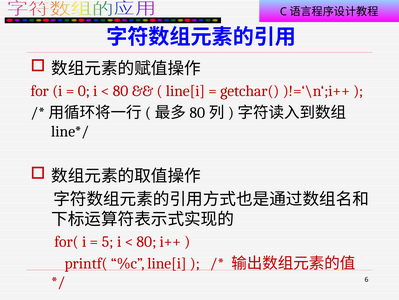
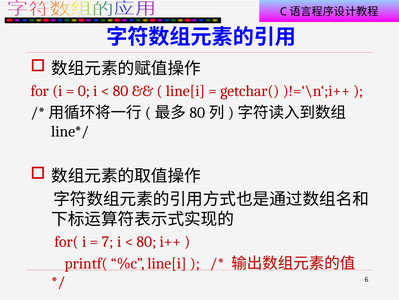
5: 5 -> 7
